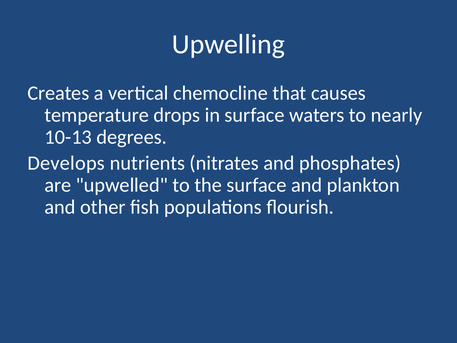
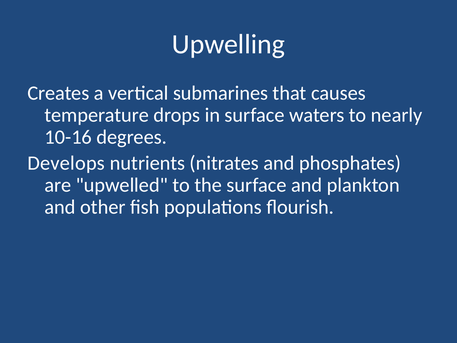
chemocline: chemocline -> submarines
10-13: 10-13 -> 10-16
